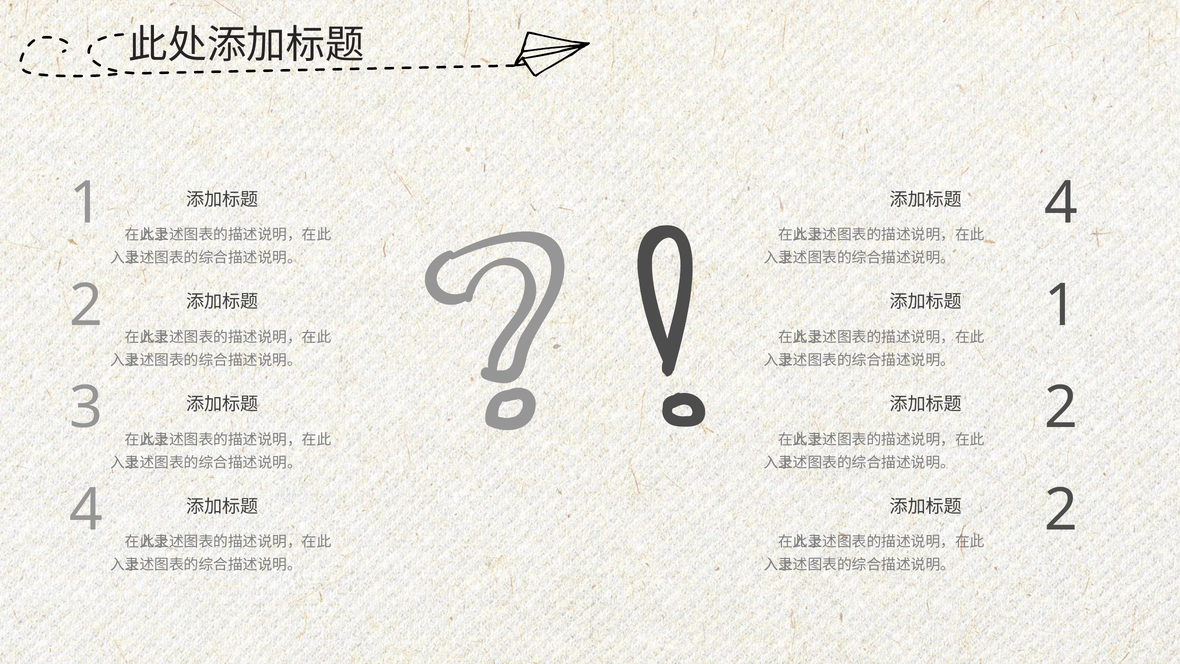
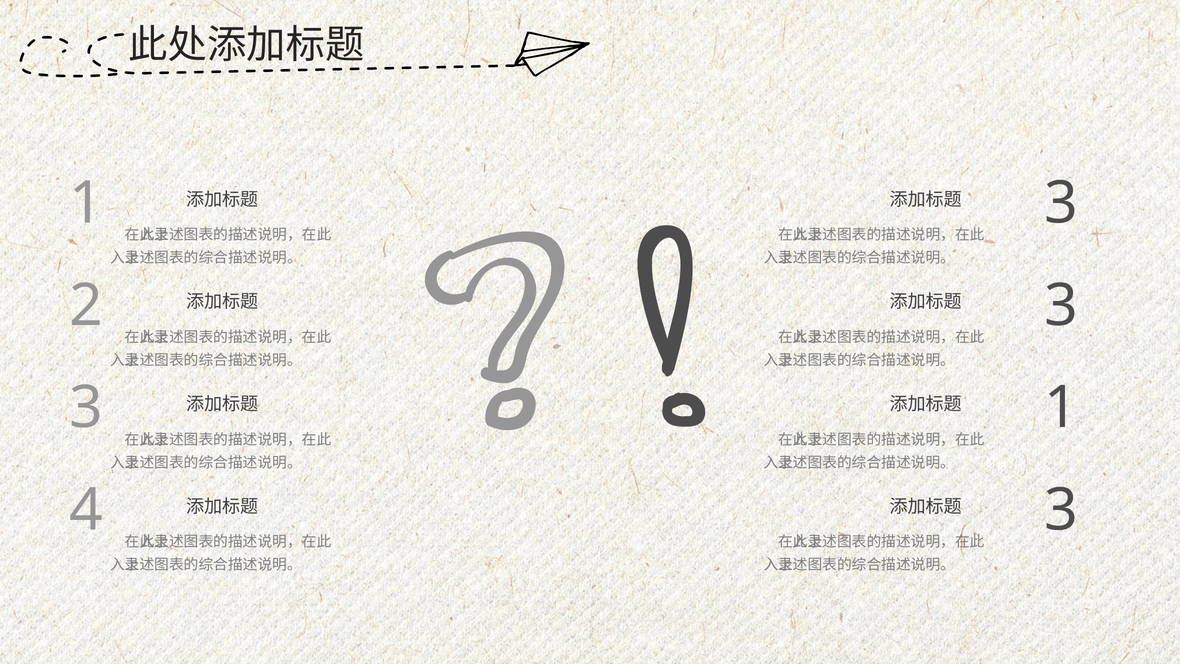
4 at (1061, 203): 4 -> 3
1 at (1061, 305): 1 -> 3
2 at (1061, 408): 2 -> 1
2 at (1061, 510): 2 -> 3
